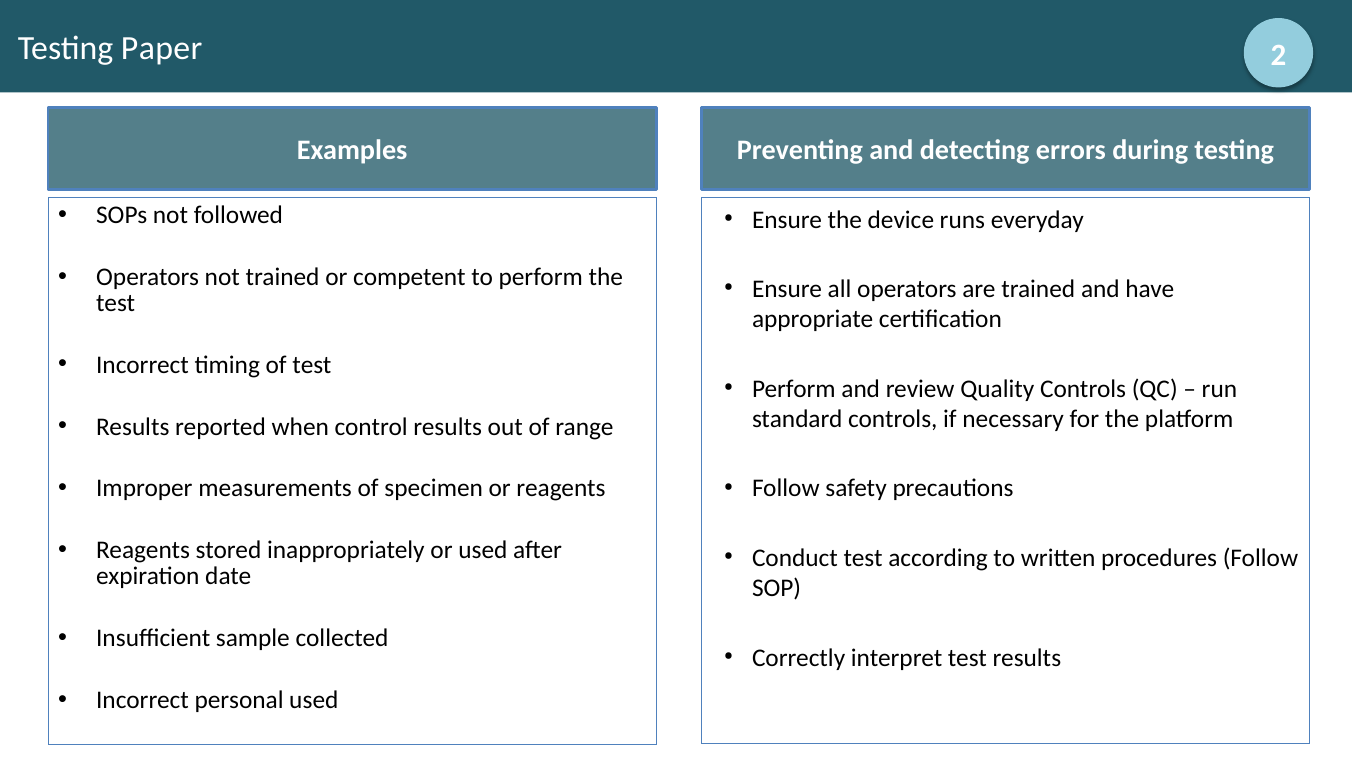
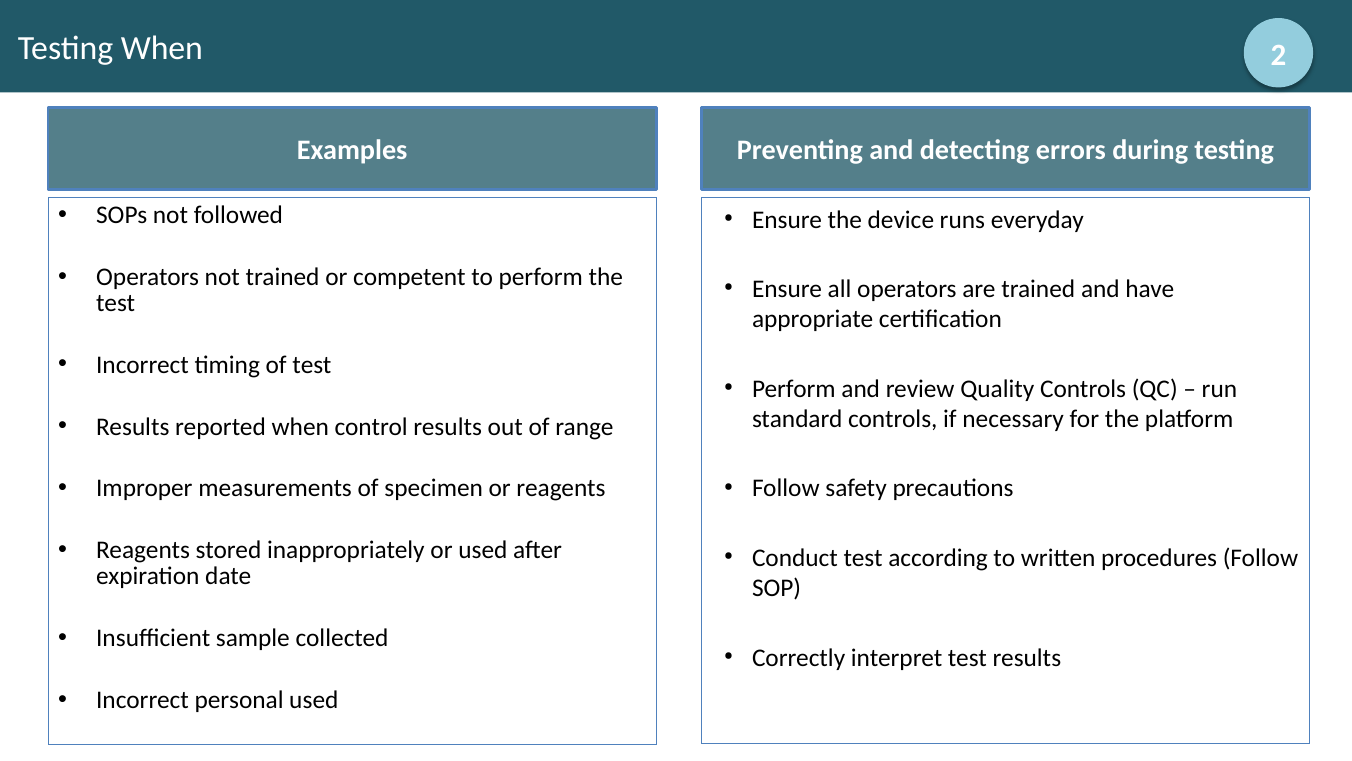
Testing Paper: Paper -> When
